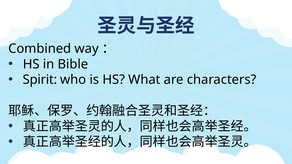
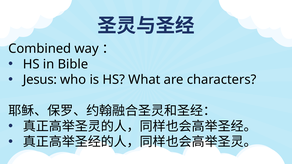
Spirit: Spirit -> Jesus
